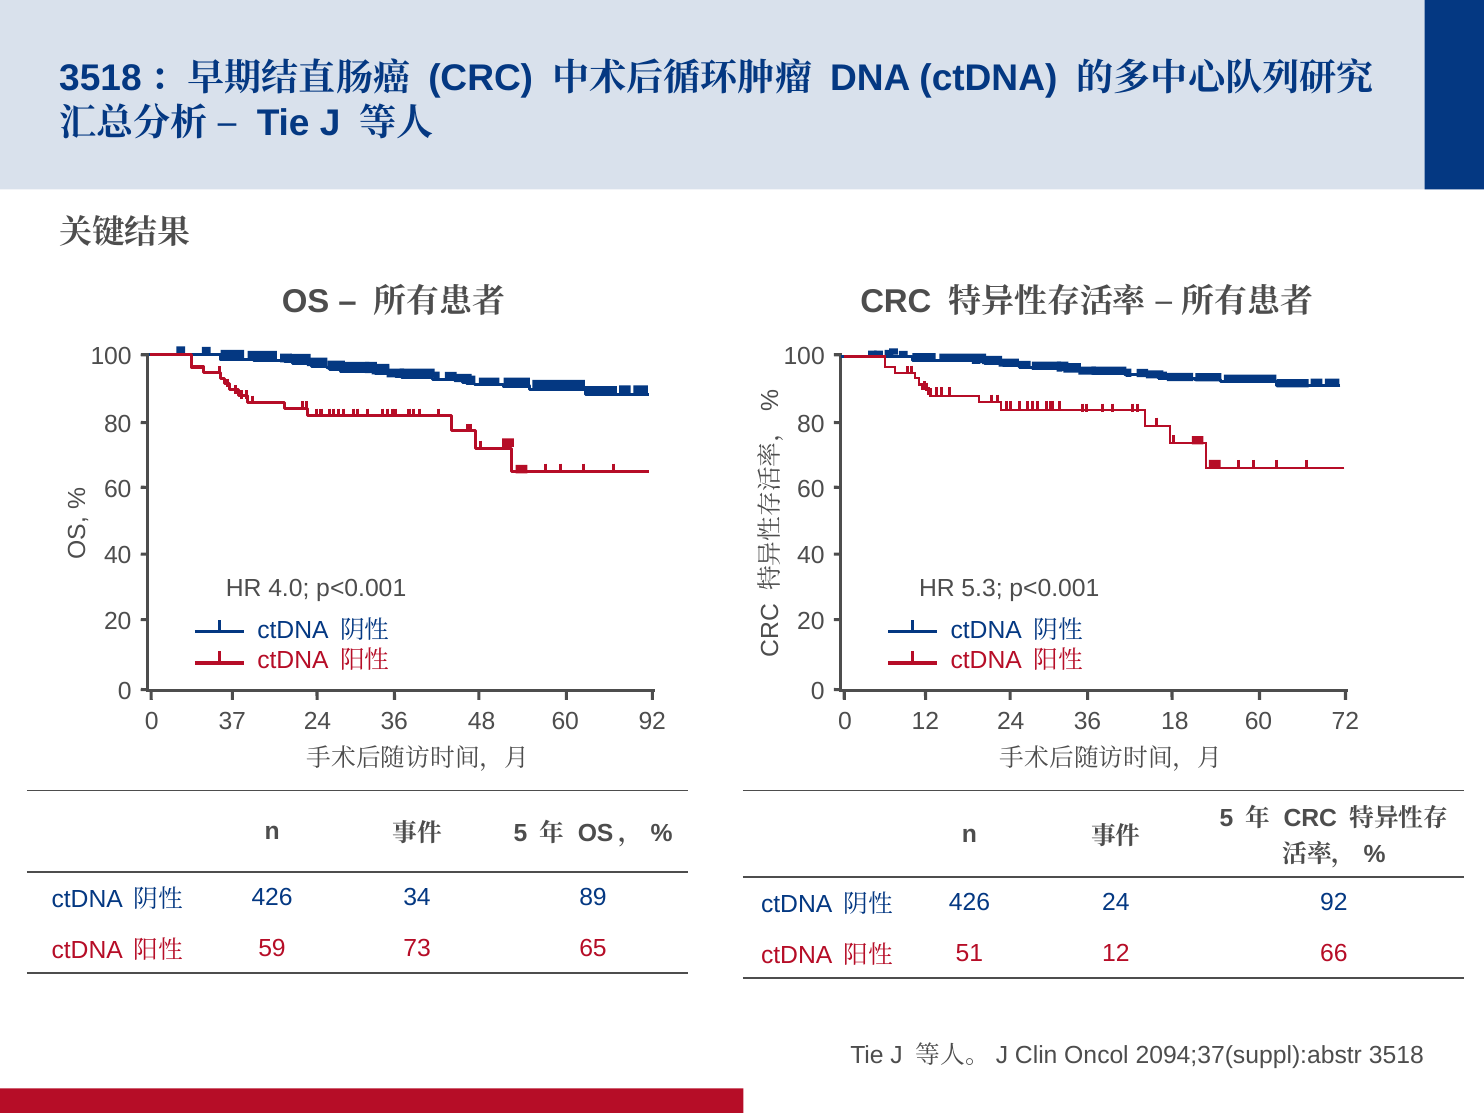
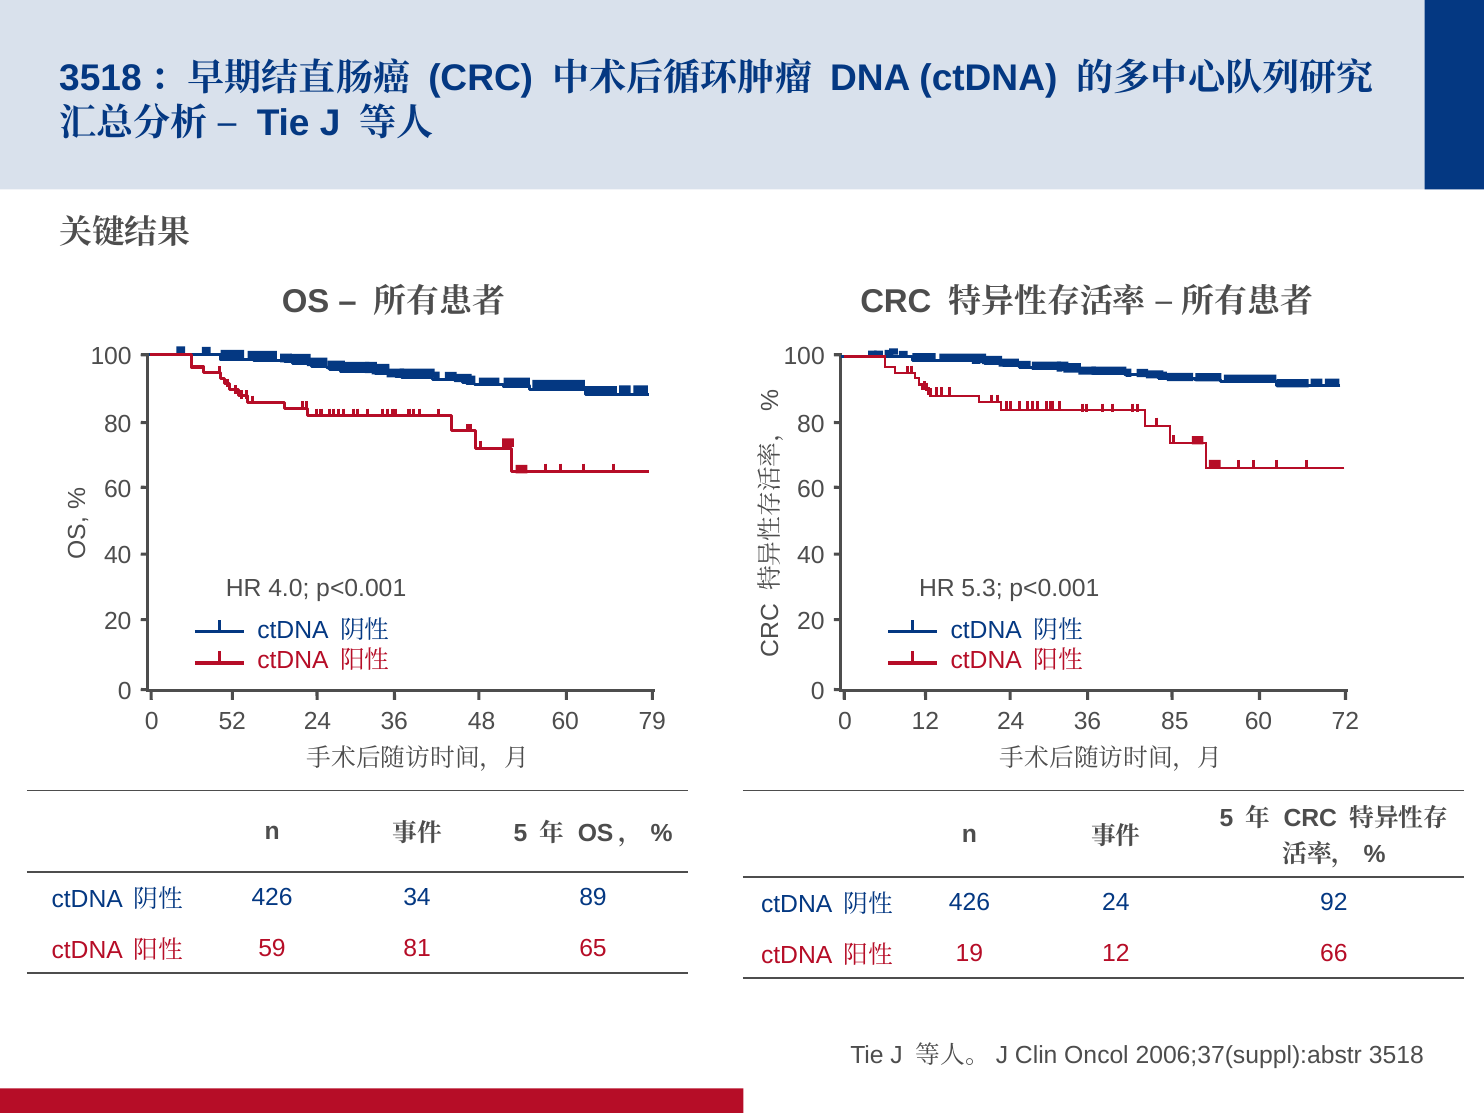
37: 37 -> 52
60 92: 92 -> 79
18: 18 -> 85
73: 73 -> 81
51: 51 -> 19
2094;37(suppl):abstr: 2094;37(suppl):abstr -> 2006;37(suppl):abstr
